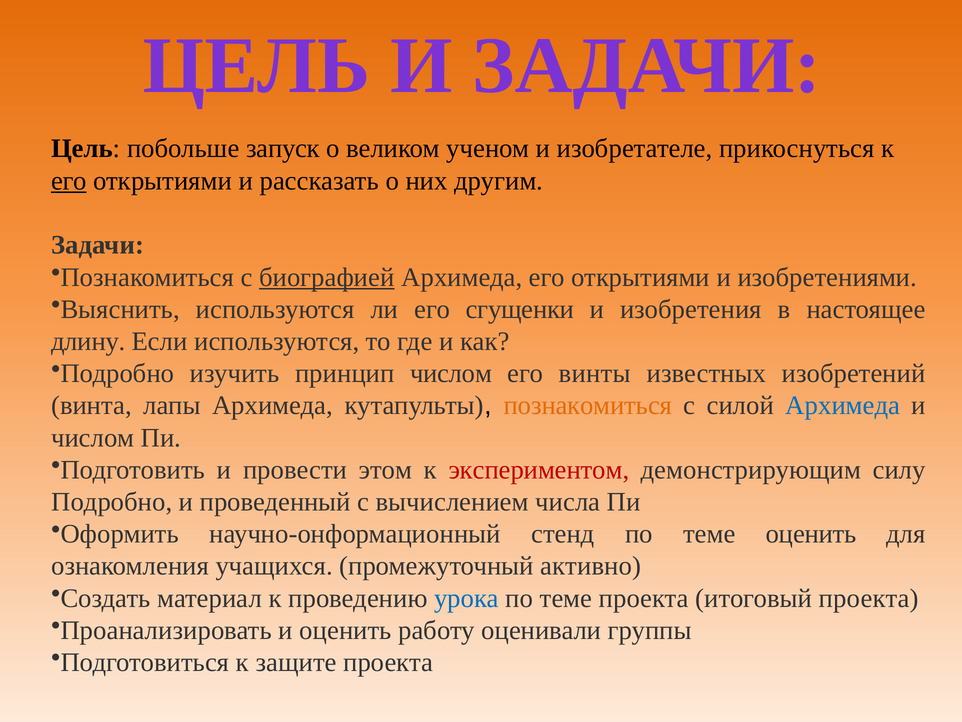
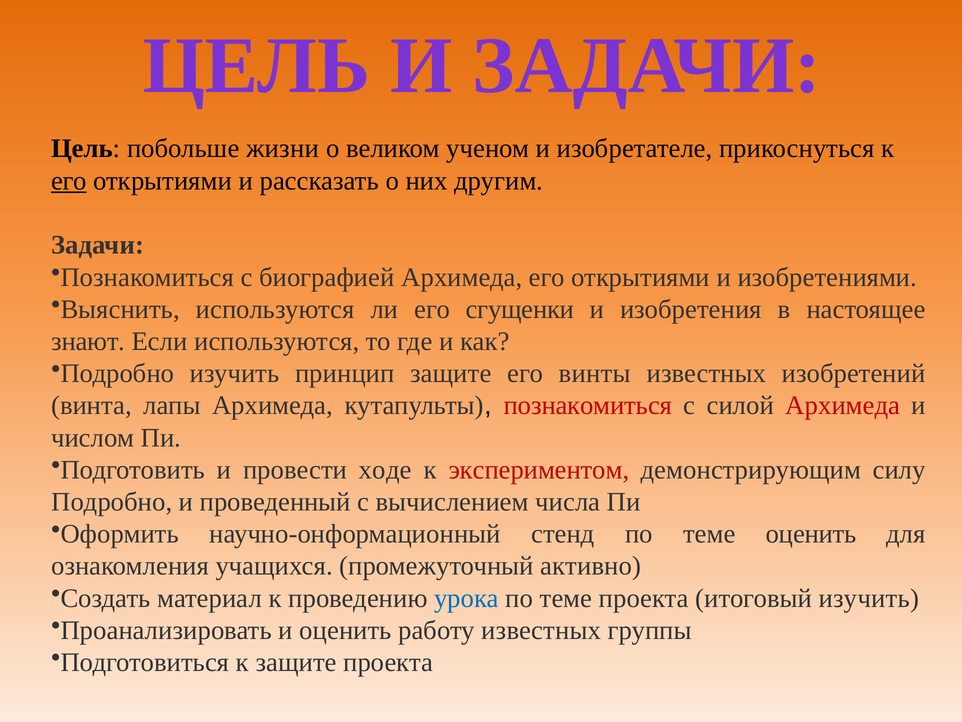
запуск: запуск -> жизни
биографией underline: present -> none
длину: длину -> знают
принцип числом: числом -> защите
познакомиться at (588, 405) colour: orange -> red
Архимеда at (843, 405) colour: blue -> red
этом: этом -> ходе
итоговый проекта: проекта -> изучить
работу оценивали: оценивали -> известных
